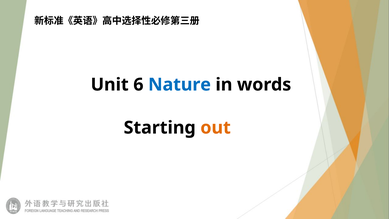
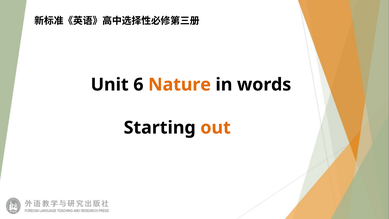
Nature colour: blue -> orange
